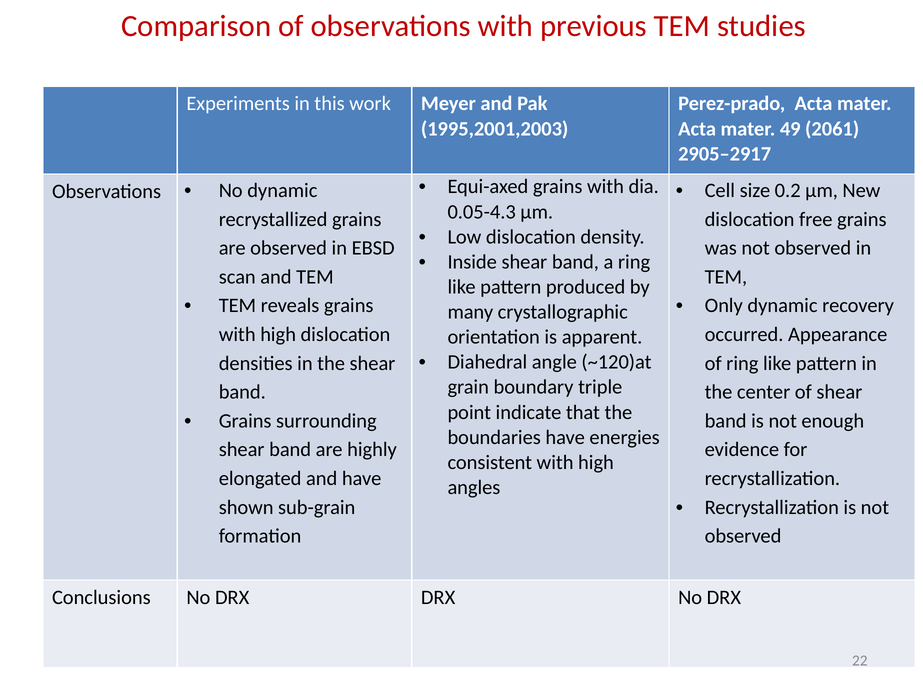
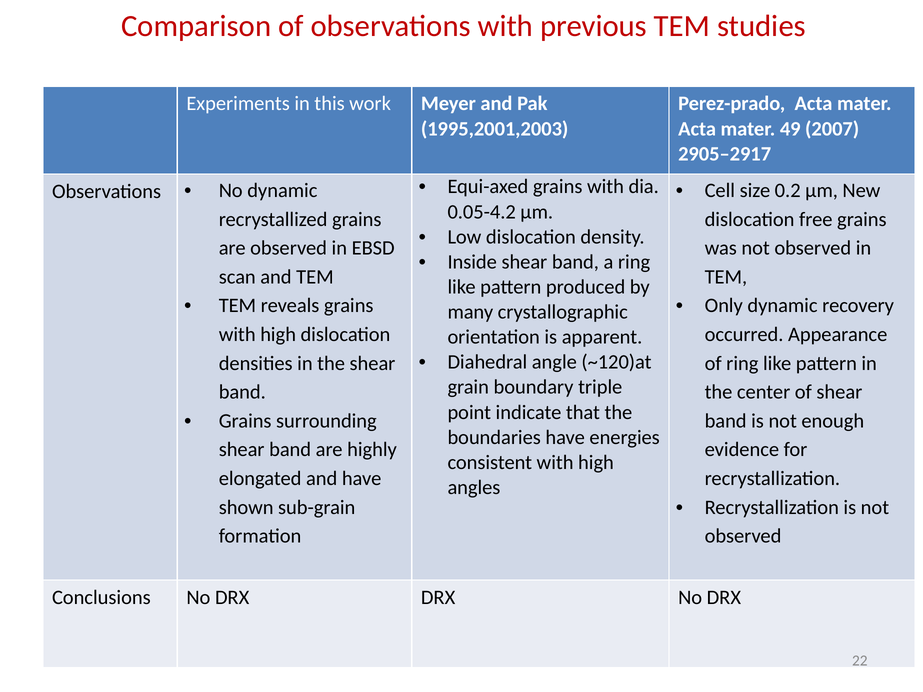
2061: 2061 -> 2007
0.05-4.3: 0.05-4.3 -> 0.05-4.2
